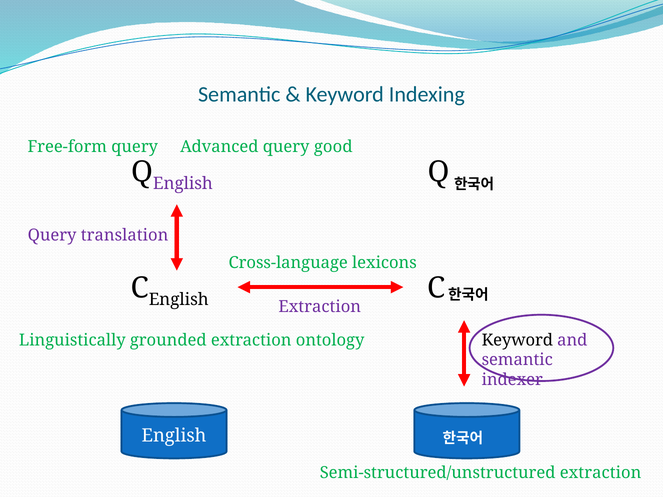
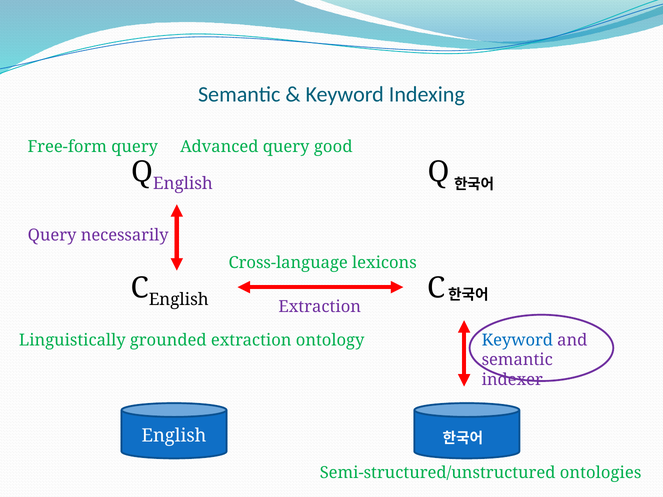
translation: translation -> necessarily
Keyword at (517, 340) colour: black -> blue
Semi-structured/unstructured extraction: extraction -> ontologies
